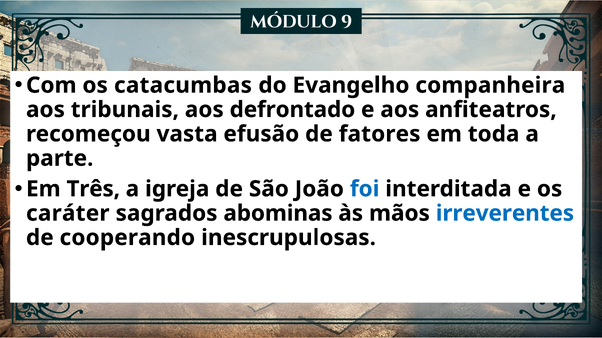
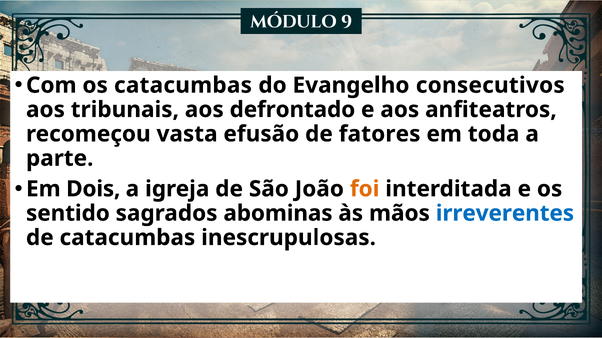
companheira: companheira -> consecutivos
Três: Três -> Dois
foi colour: blue -> orange
caráter: caráter -> sentido
de cooperando: cooperando -> catacumbas
